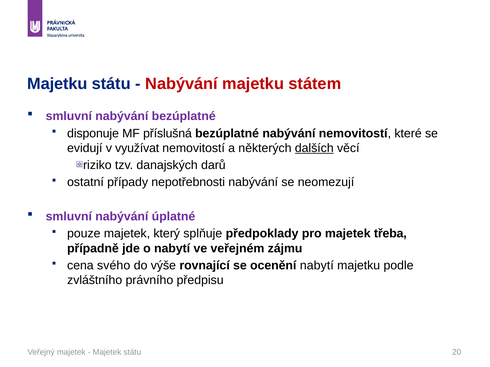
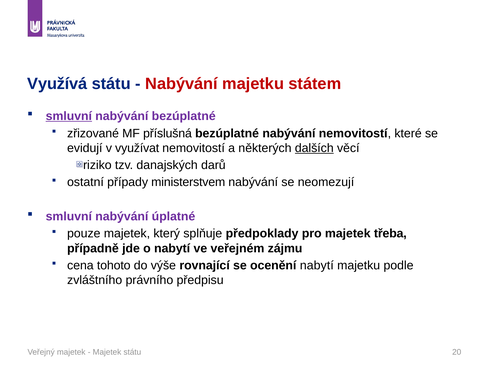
Majetku at (57, 84): Majetku -> Využívá
smluvní at (69, 116) underline: none -> present
disponuje: disponuje -> zřizované
nepotřebnosti: nepotřebnosti -> ministerstvem
svého: svého -> tohoto
